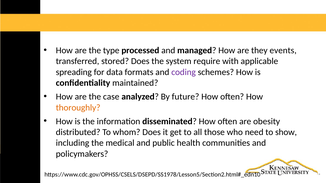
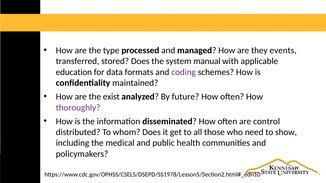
require: require -> manual
spreading: spreading -> education
case: case -> exist
thoroughly colour: orange -> purple
obesity: obesity -> control
